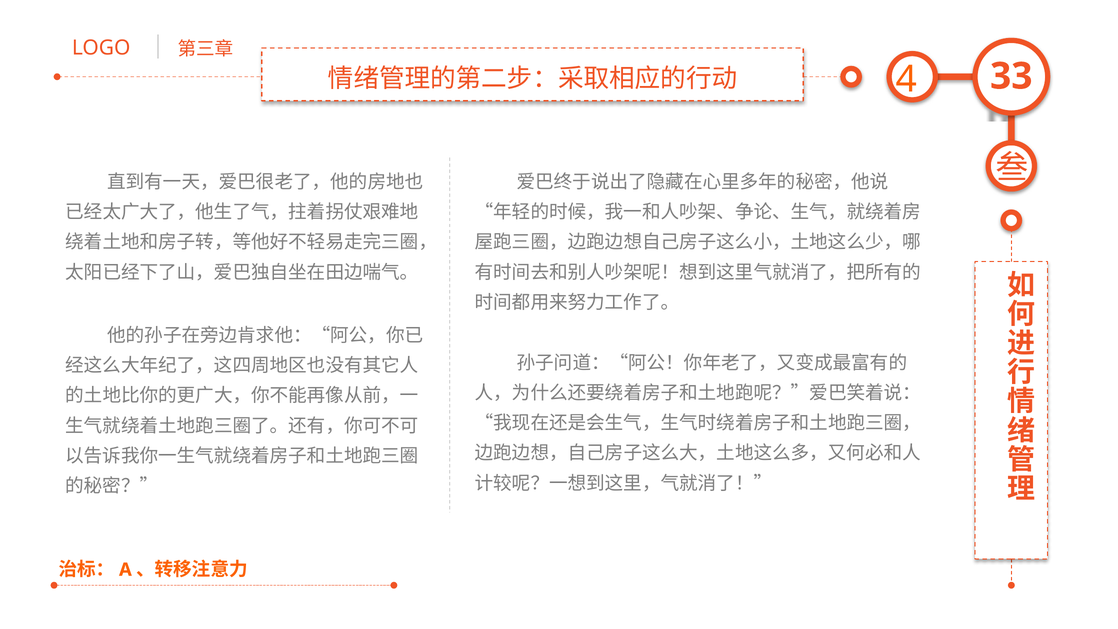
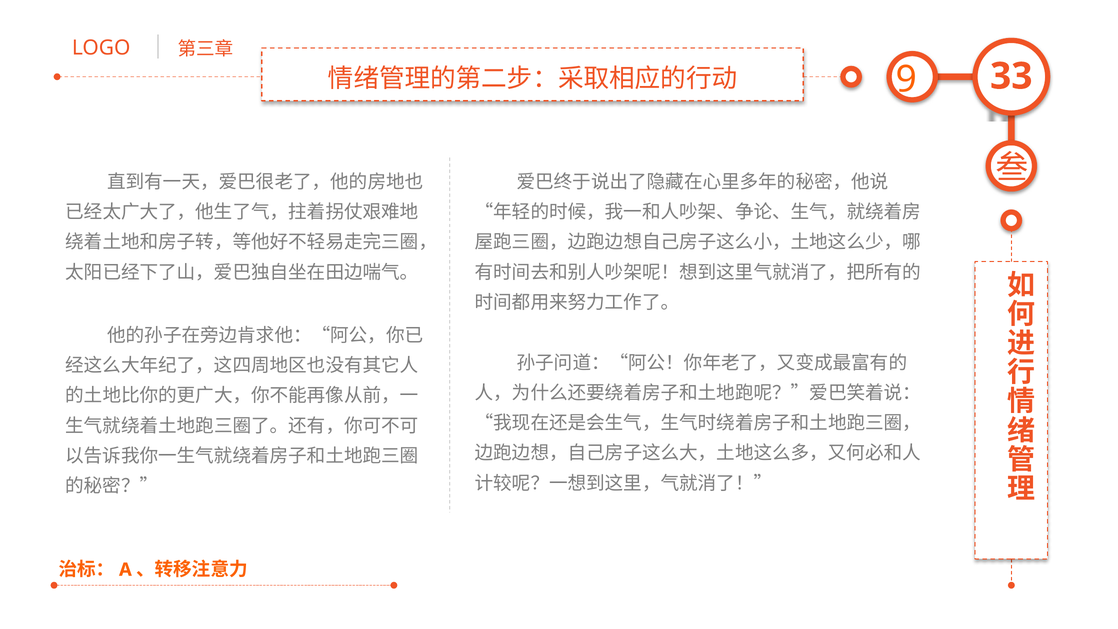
4: 4 -> 9
